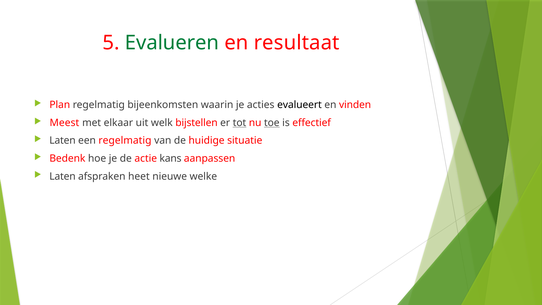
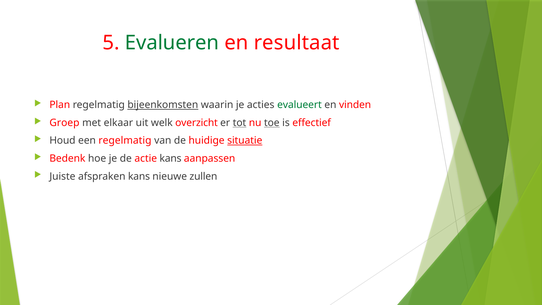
bijeenkomsten underline: none -> present
evalueert colour: black -> green
Meest: Meest -> Groep
bijstellen: bijstellen -> overzicht
Laten at (62, 141): Laten -> Houd
situatie underline: none -> present
Laten at (62, 176): Laten -> Juiste
afspraken heet: heet -> kans
welke: welke -> zullen
